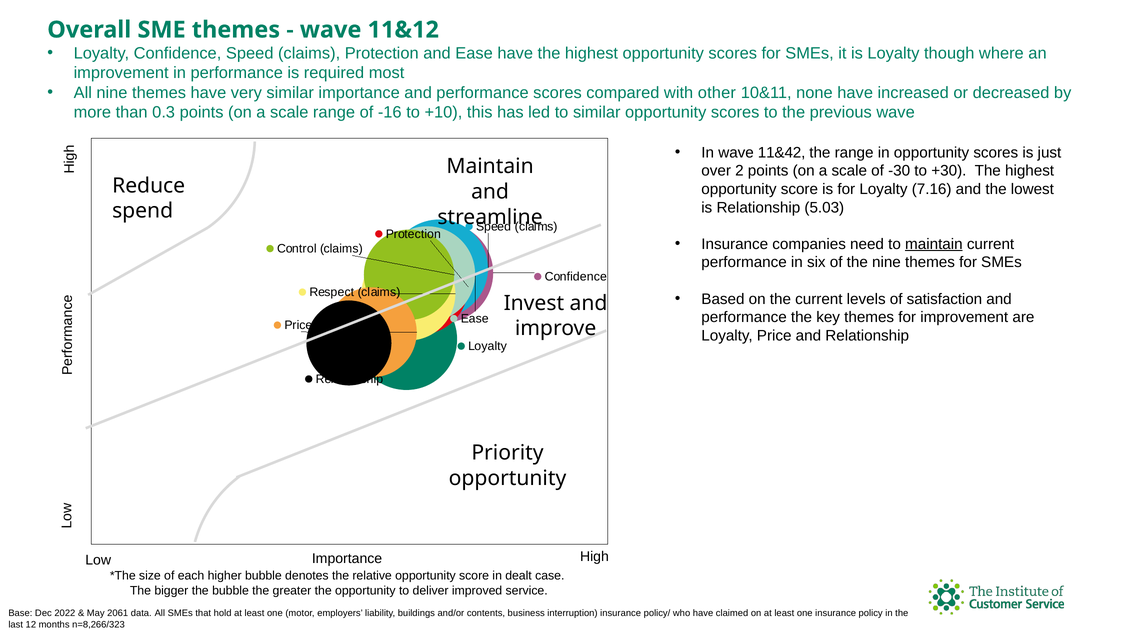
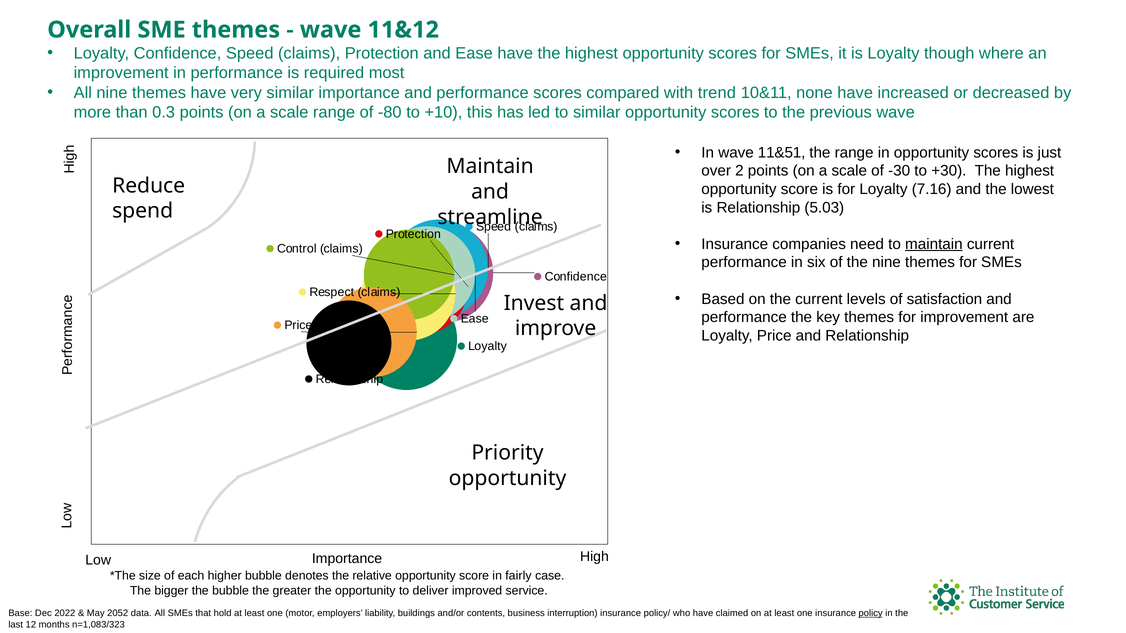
other: other -> trend
-16: -16 -> -80
11&42: 11&42 -> 11&51
dealt: dealt -> fairly
2061: 2061 -> 2052
policy underline: none -> present
n=8,266/323: n=8,266/323 -> n=1,083/323
